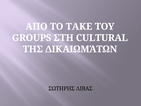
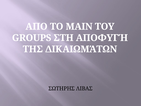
TAKE: TAKE -> MAIN
CULTURAL: CULTURAL -> ΑΠΟΦΥΓΉ
